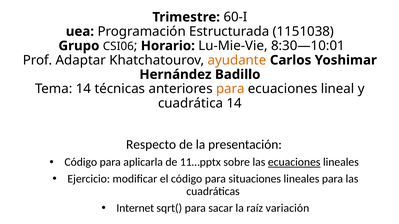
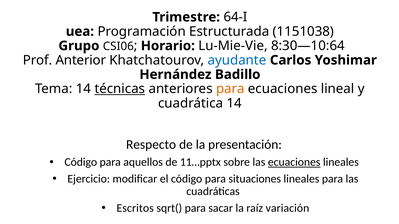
60-I: 60-I -> 64-I
8:30—10:01: 8:30—10:01 -> 8:30—10:64
Adaptar: Adaptar -> Anterior
ayudante colour: orange -> blue
técnicas underline: none -> present
aplicarla: aplicarla -> aquellos
Internet: Internet -> Escritos
